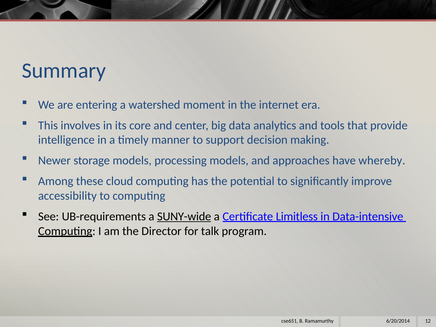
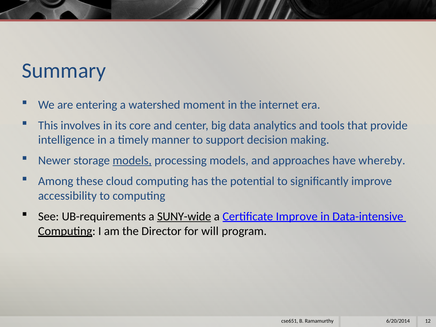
models at (132, 161) underline: none -> present
Certificate Limitless: Limitless -> Improve
talk: talk -> will
